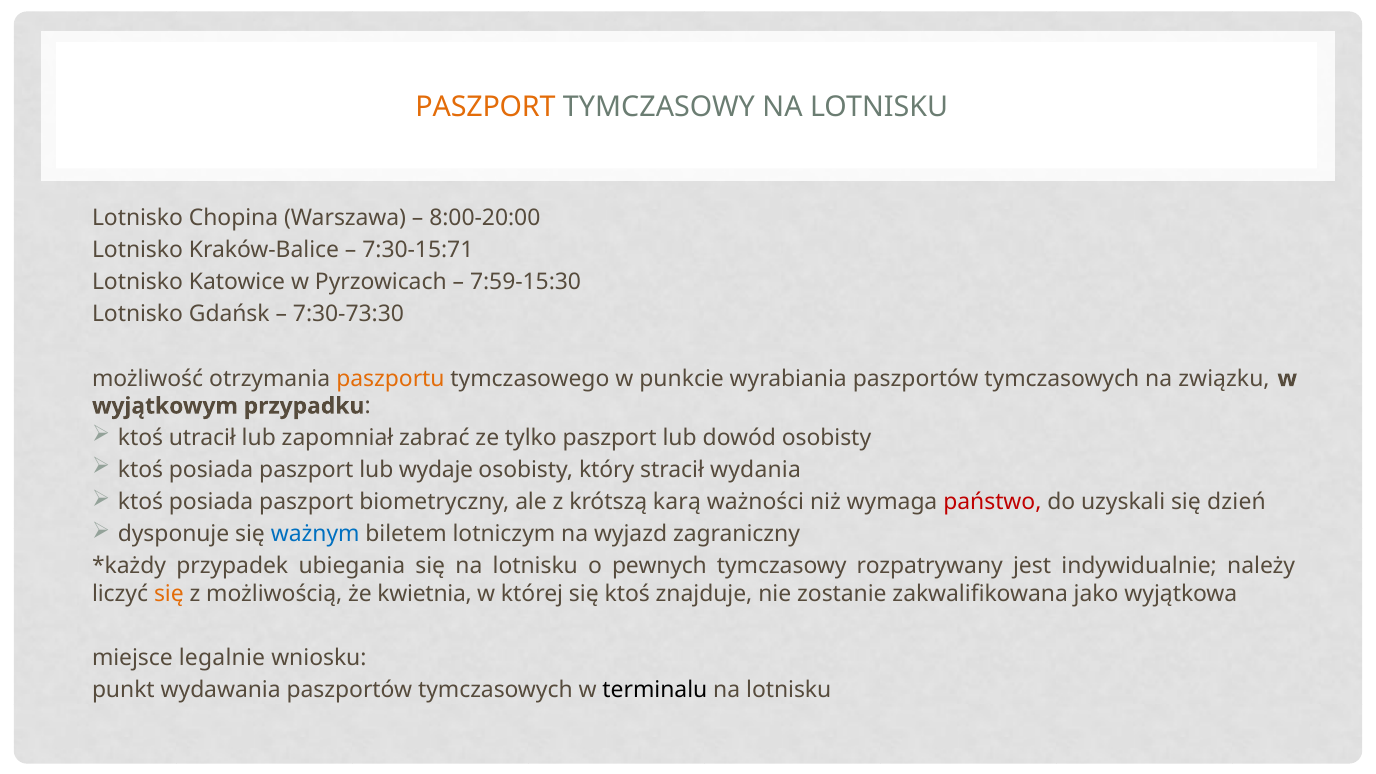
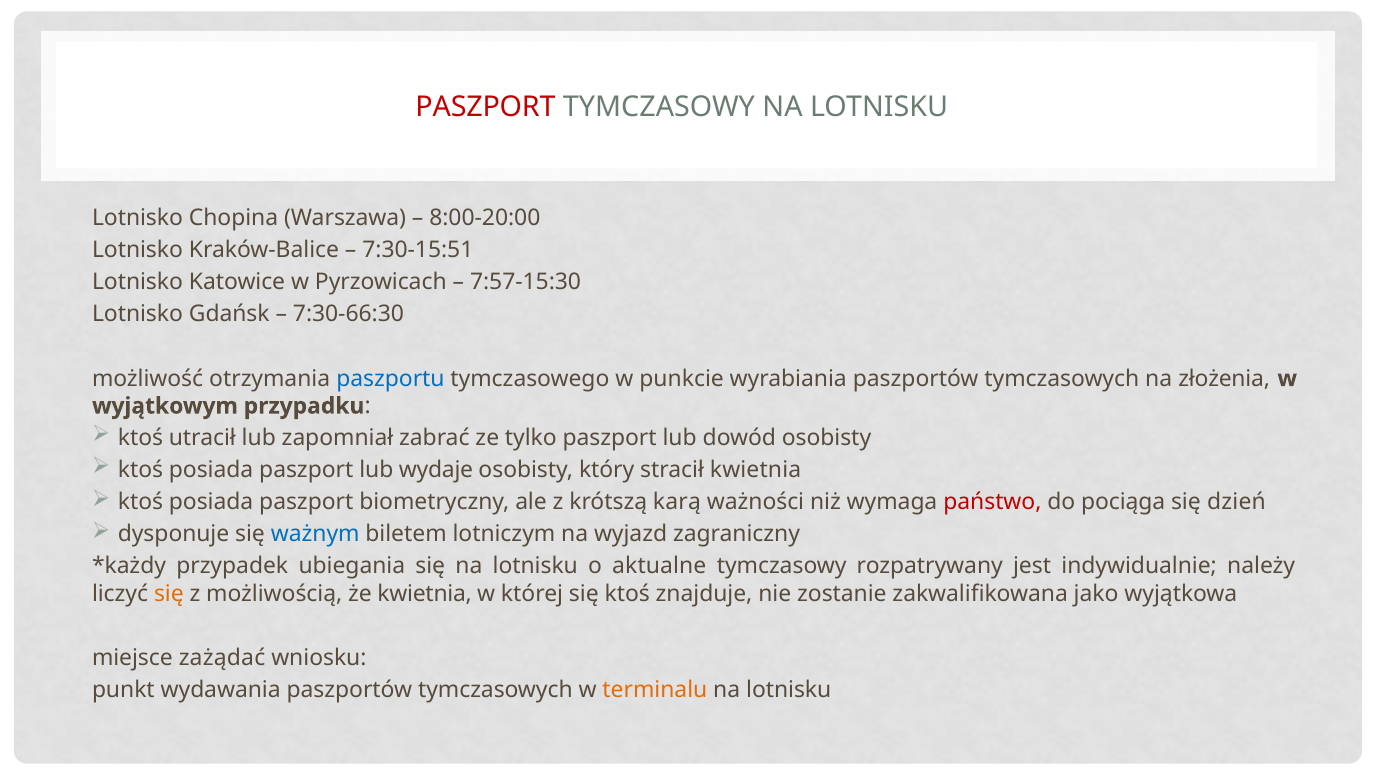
PASZPORT at (485, 107) colour: orange -> red
7:30-15:71: 7:30-15:71 -> 7:30-15:51
7:59-15:30: 7:59-15:30 -> 7:57-15:30
7:30-73:30: 7:30-73:30 -> 7:30-66:30
paszportu colour: orange -> blue
związku: związku -> złożenia
stracił wydania: wydania -> kwietnia
uzyskali: uzyskali -> pociąga
pewnych: pewnych -> aktualne
legalnie: legalnie -> zażądać
terminalu colour: black -> orange
